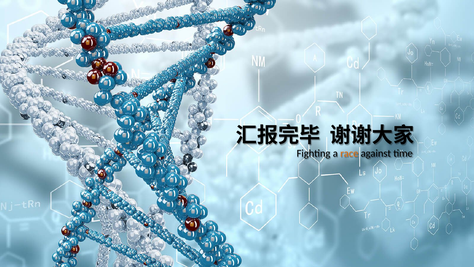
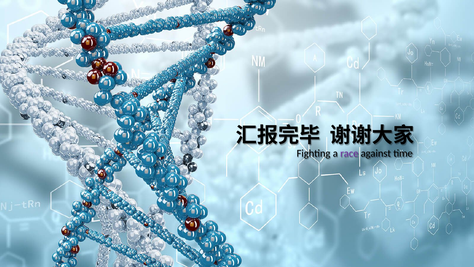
race colour: orange -> purple
